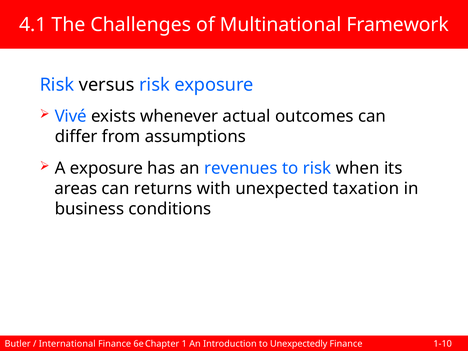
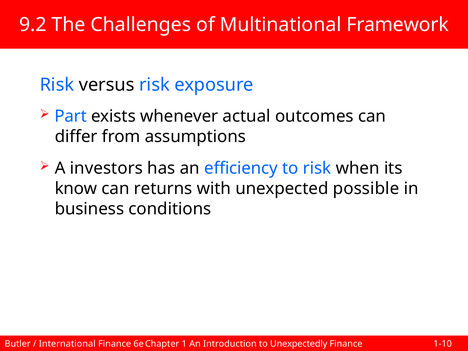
4.1: 4.1 -> 9.2
Vivé: Vivé -> Part
A exposure: exposure -> investors
revenues: revenues -> efficiency
areas: areas -> know
taxation: taxation -> possible
